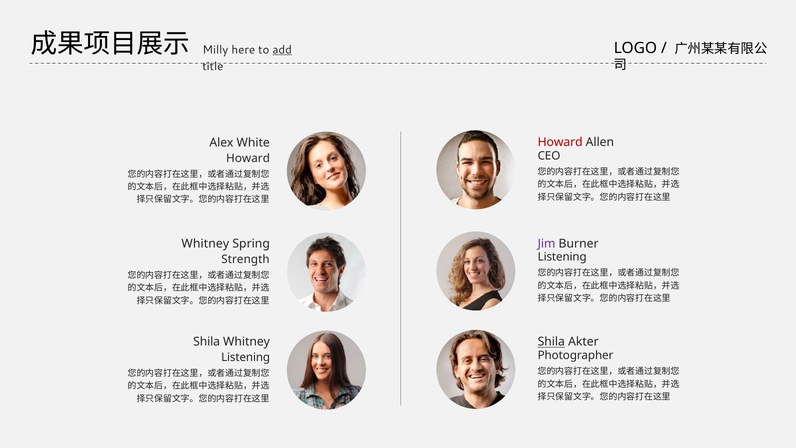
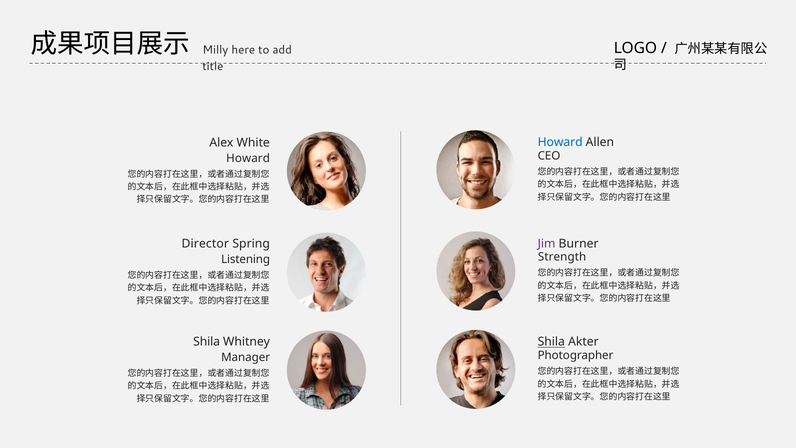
add underline: present -> none
Howard at (560, 142) colour: red -> blue
Whitney at (205, 244): Whitney -> Director
Listening at (562, 257): Listening -> Strength
Strength: Strength -> Listening
Listening at (246, 357): Listening -> Manager
